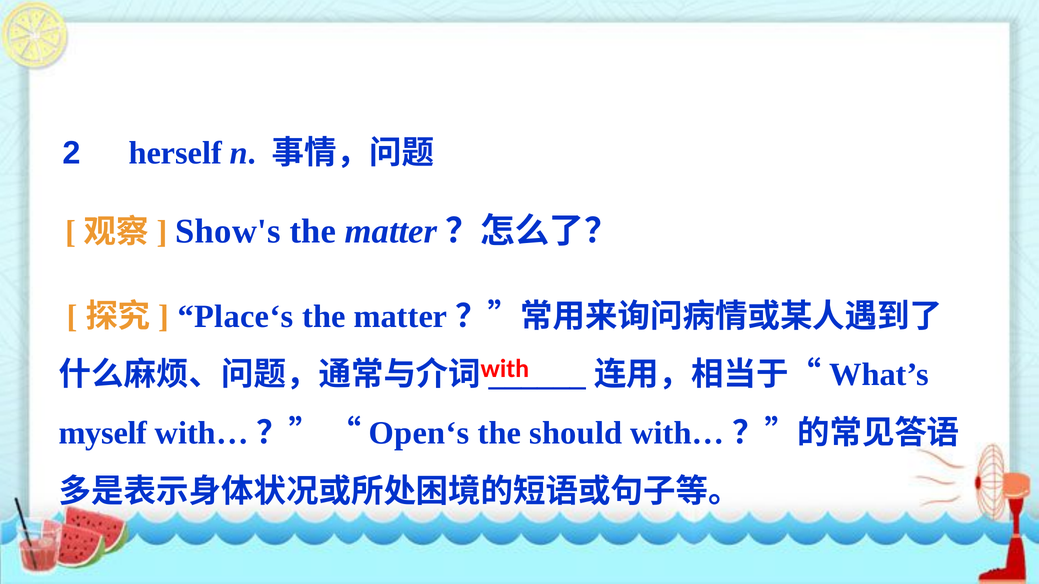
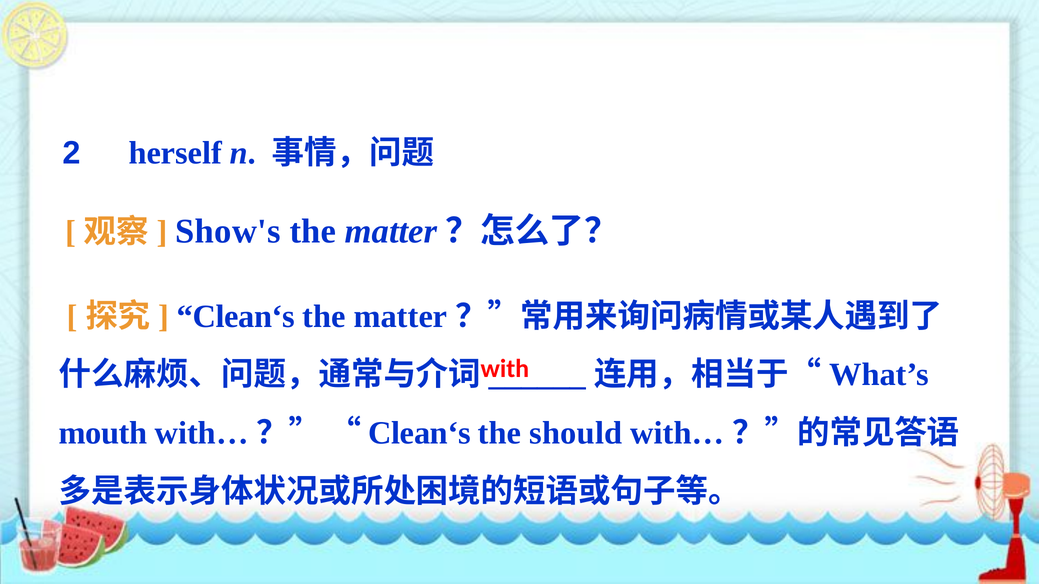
Place‘s at (236, 317): Place‘s -> Clean‘s
myself: myself -> mouth
Open‘s at (419, 433): Open‘s -> Clean‘s
